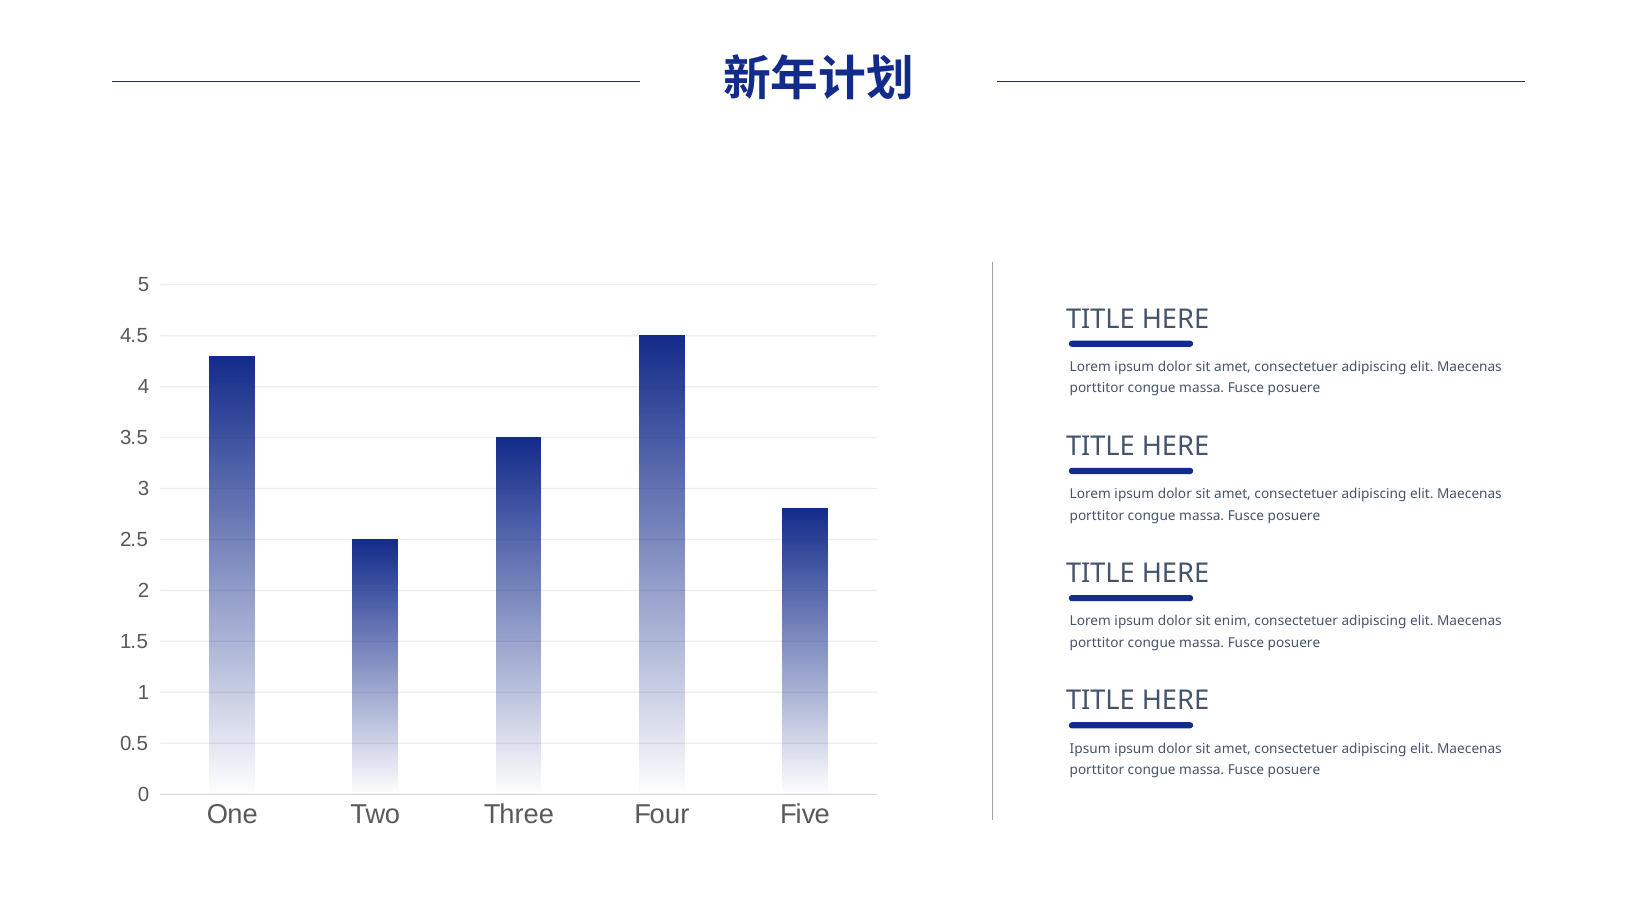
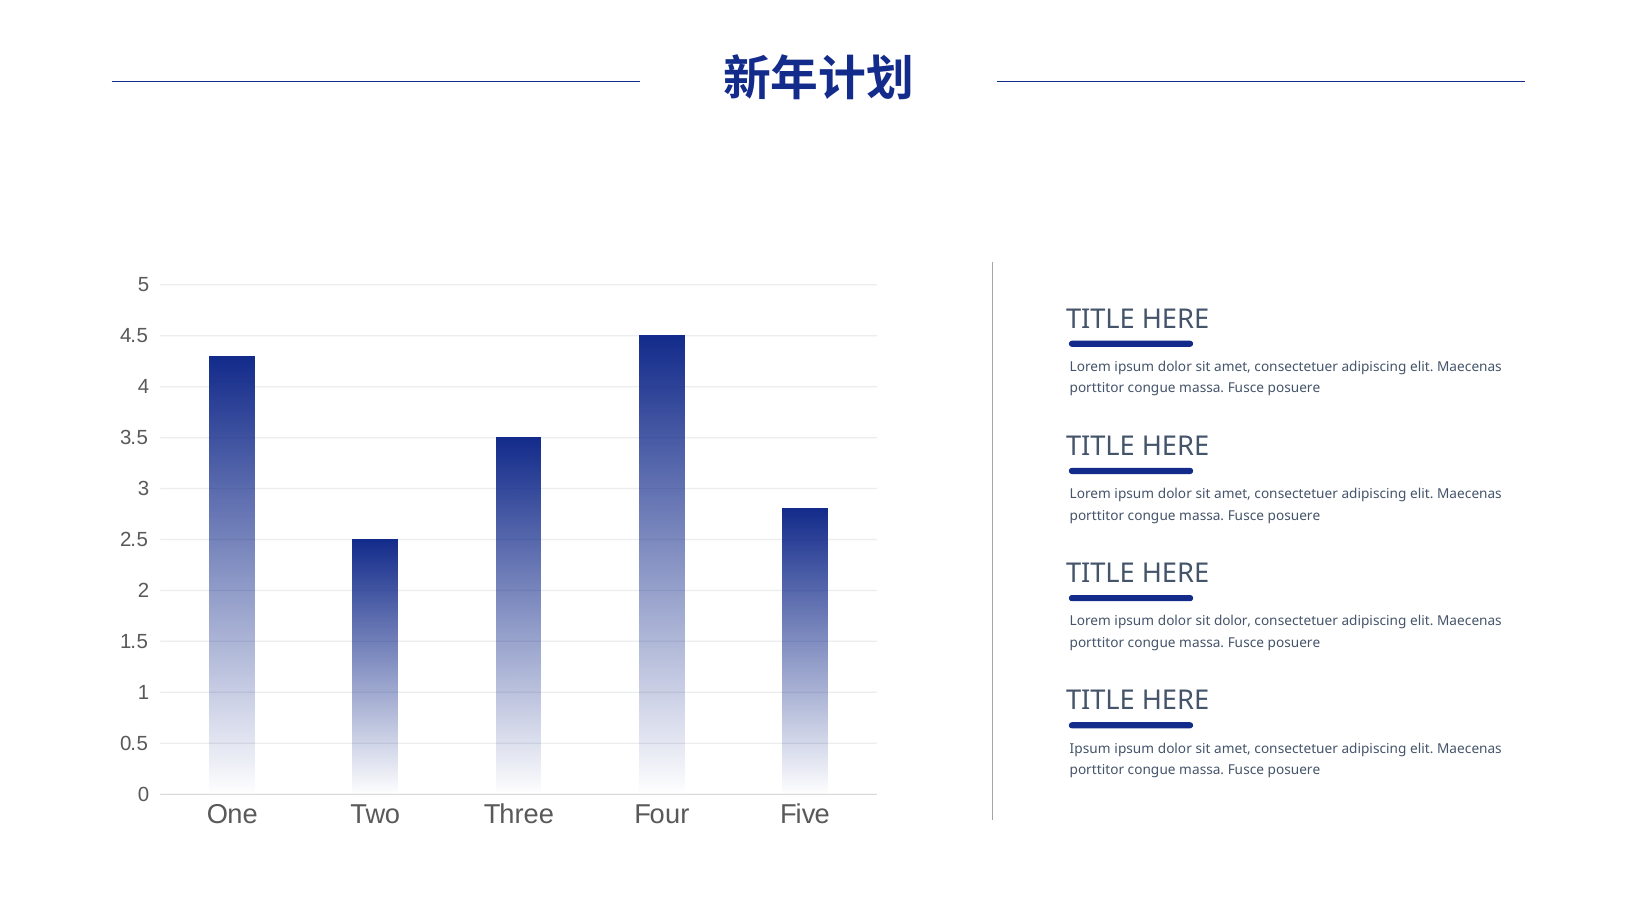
sit enim: enim -> dolor
